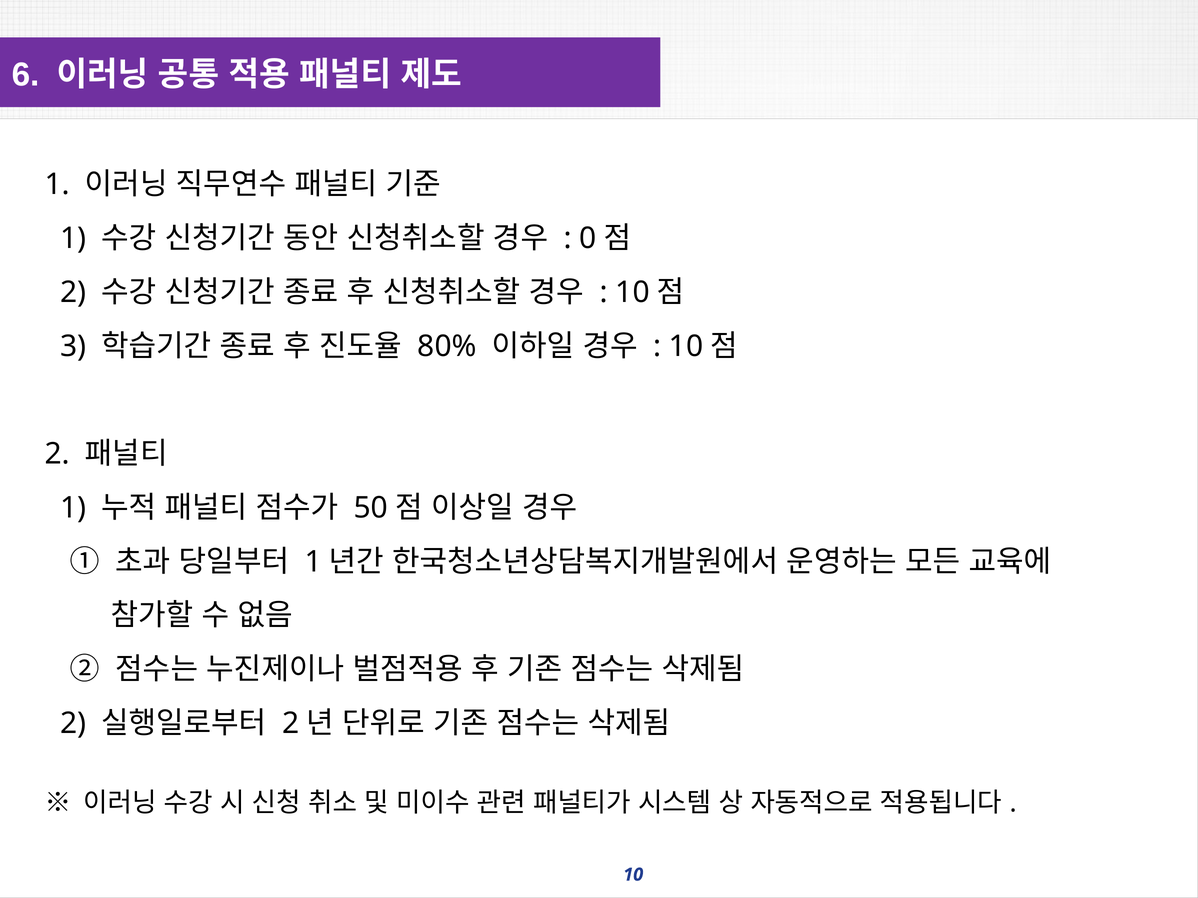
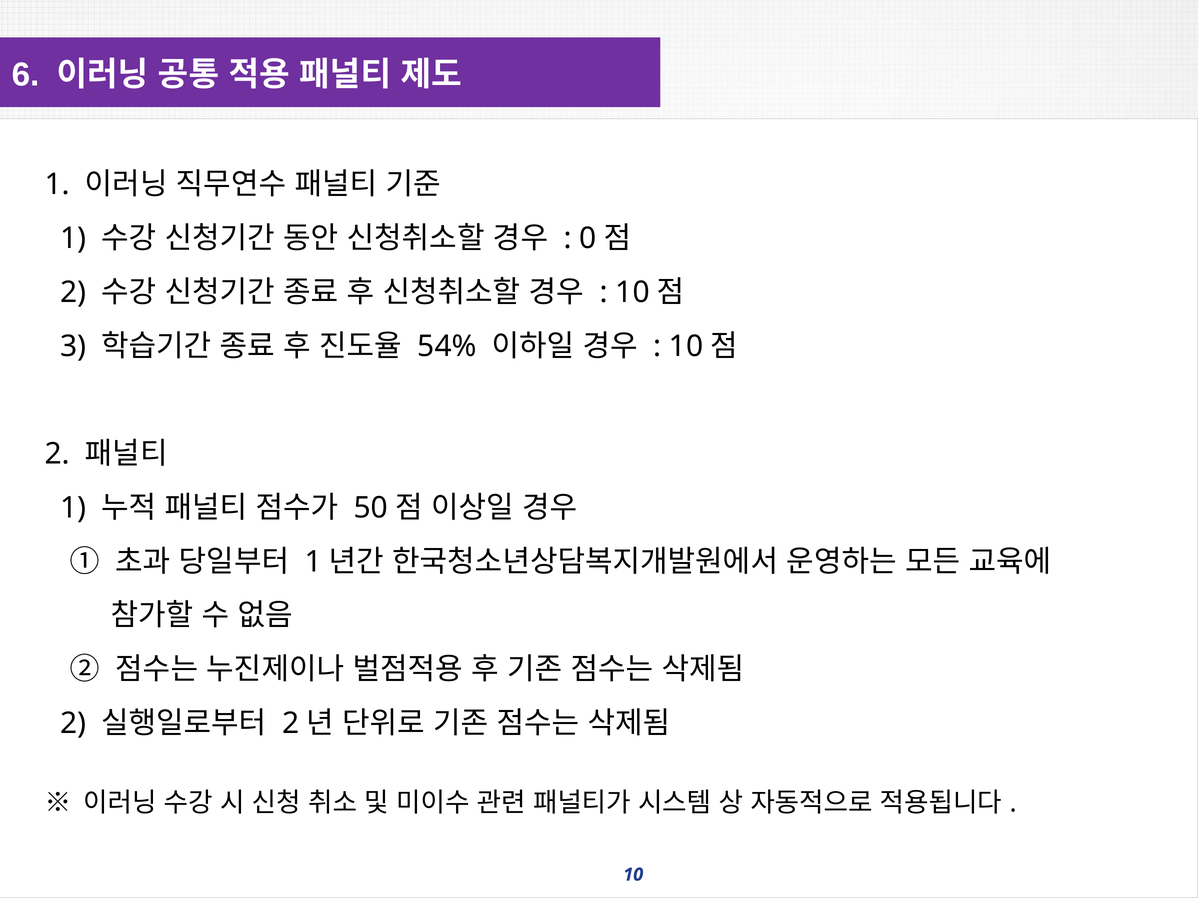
80%: 80% -> 54%
